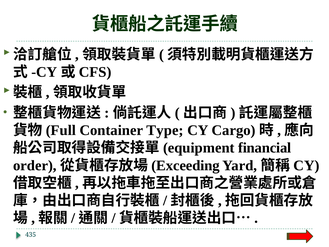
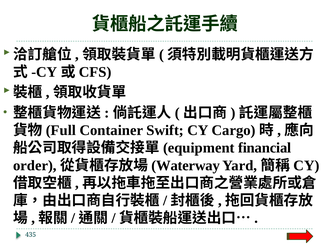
Type: Type -> Swift
Exceeding: Exceeding -> Waterway
